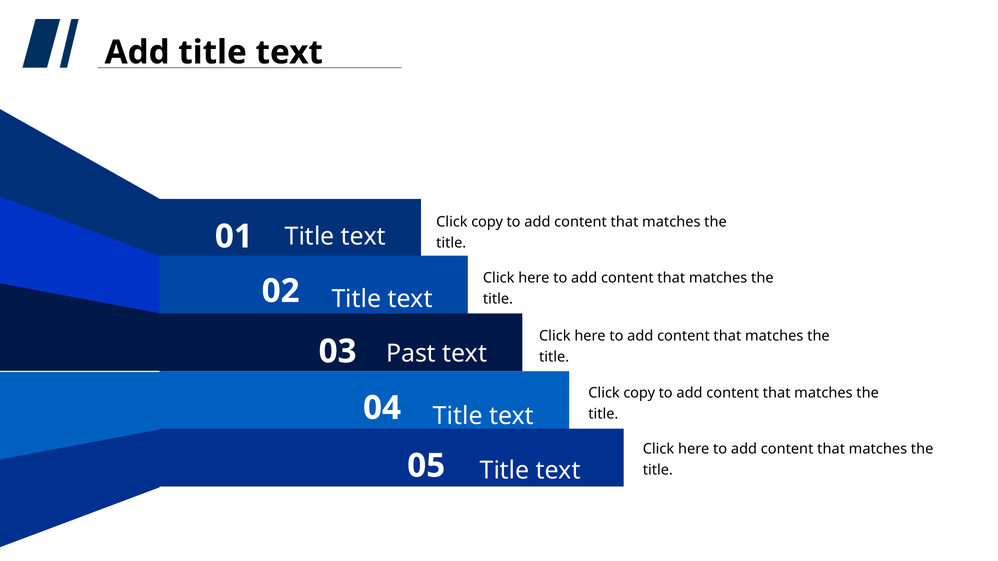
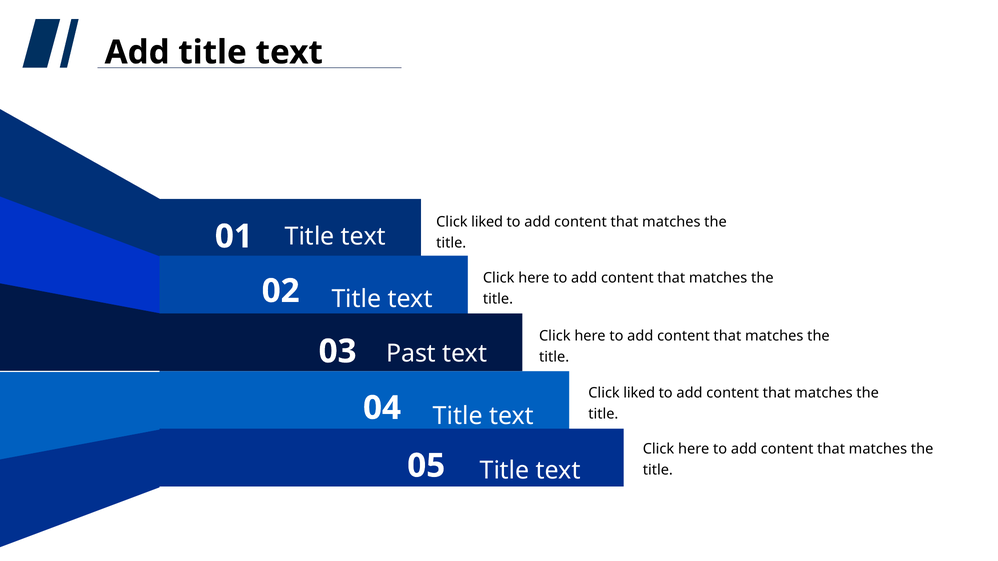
copy at (487, 222): copy -> liked
copy at (639, 393): copy -> liked
